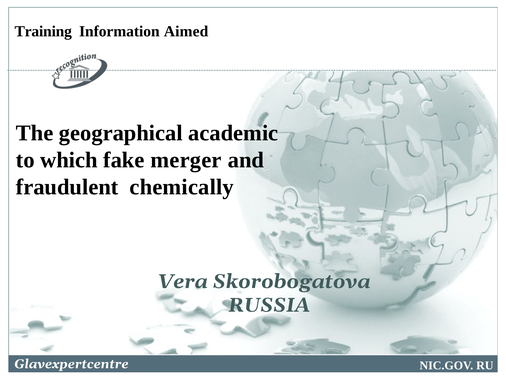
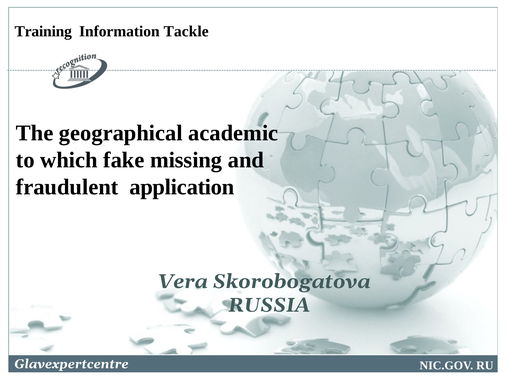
Aimed: Aimed -> Tackle
merger: merger -> missing
chemically: chemically -> application
